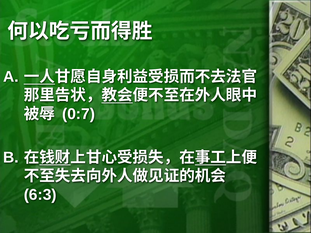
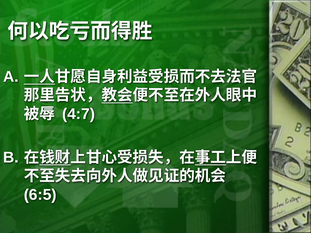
0:7: 0:7 -> 4:7
6:3: 6:3 -> 6:5
